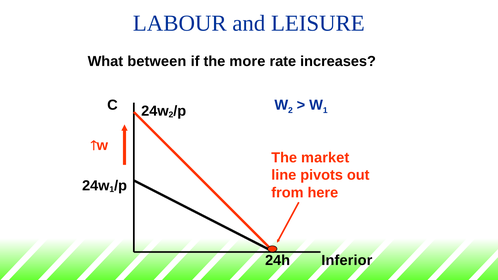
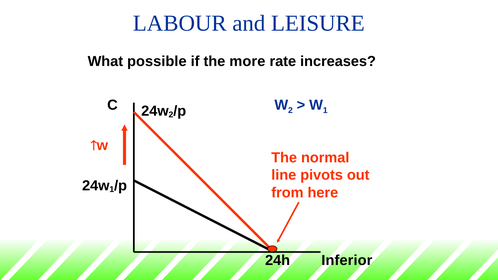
between: between -> possible
market: market -> normal
